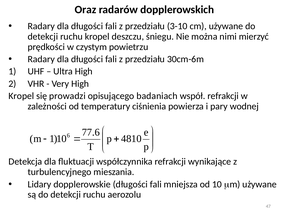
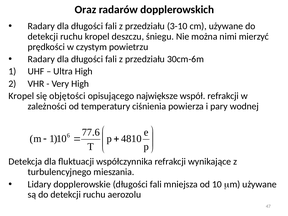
prowadzi: prowadzi -> objętości
badaniach: badaniach -> największe
